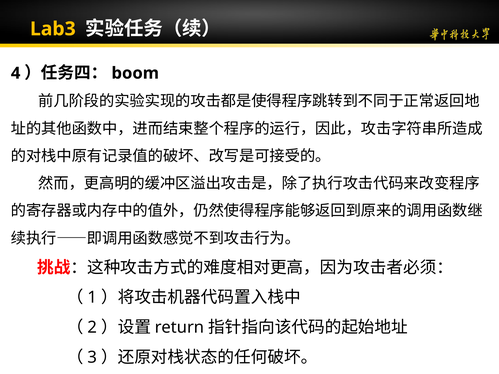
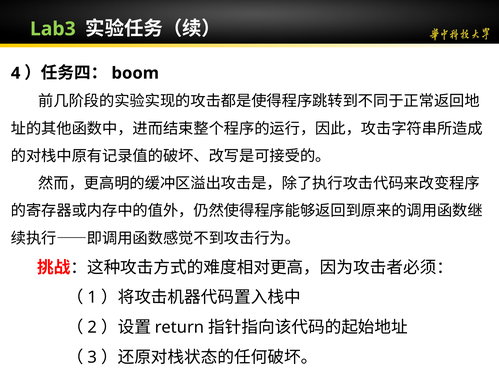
Lab3 colour: yellow -> light green
